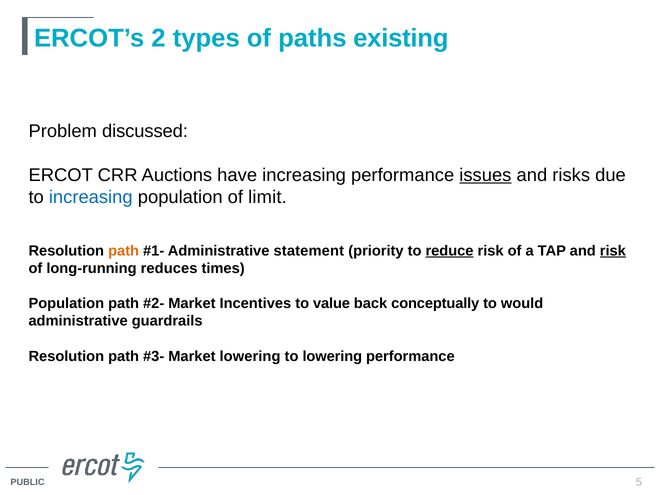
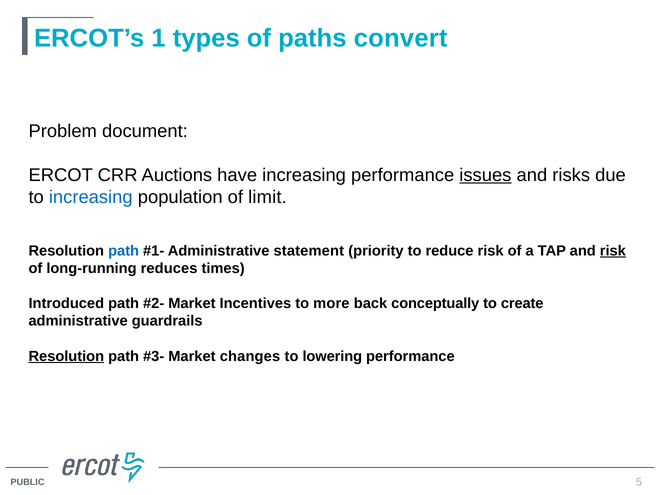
2: 2 -> 1
existing: existing -> convert
discussed: discussed -> document
path at (124, 251) colour: orange -> blue
reduce underline: present -> none
Population at (66, 304): Population -> Introduced
value: value -> more
would: would -> create
Resolution at (66, 357) underline: none -> present
Market lowering: lowering -> changes
